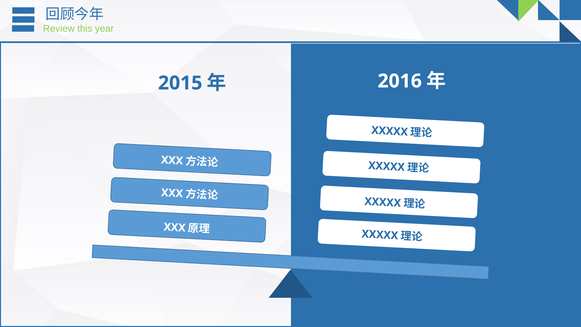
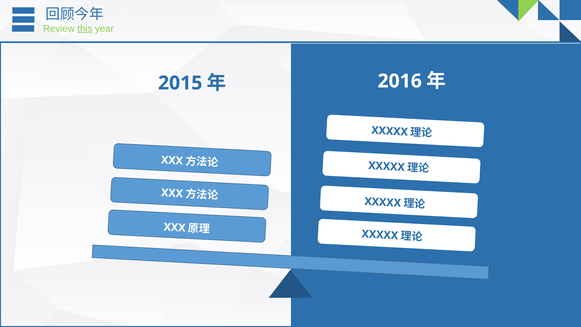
this underline: none -> present
